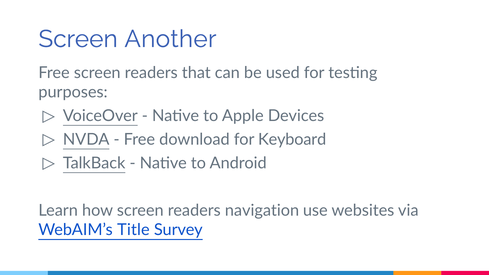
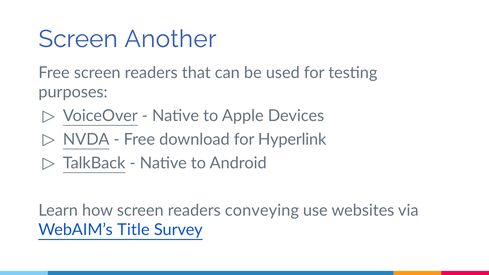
Keyboard: Keyboard -> Hyperlink
navigation: navigation -> conveying
